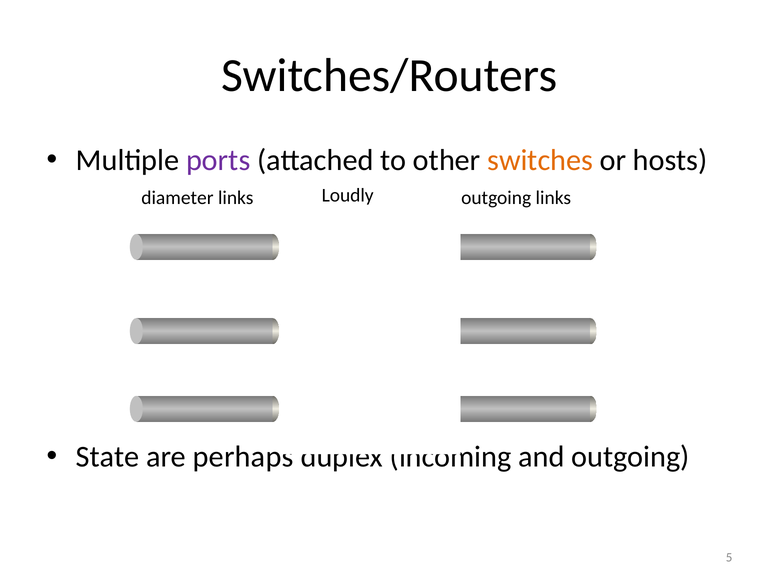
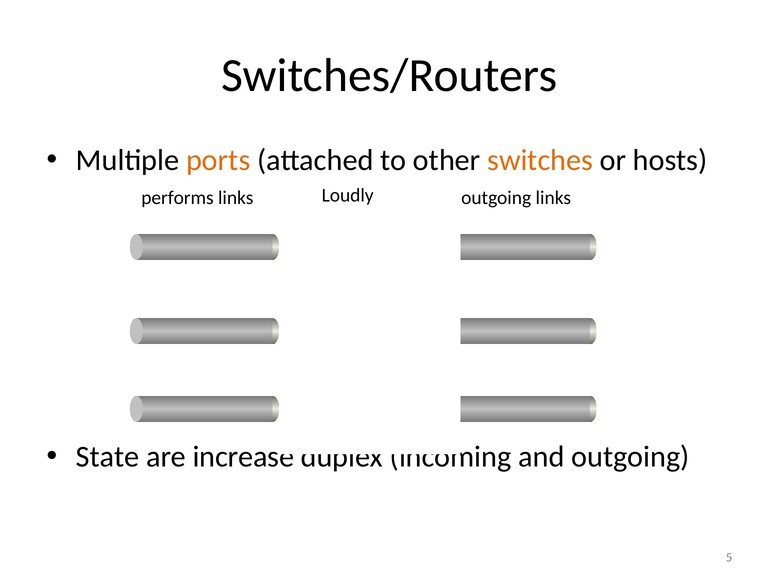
ports colour: purple -> orange
diameter: diameter -> performs
perhaps: perhaps -> increase
